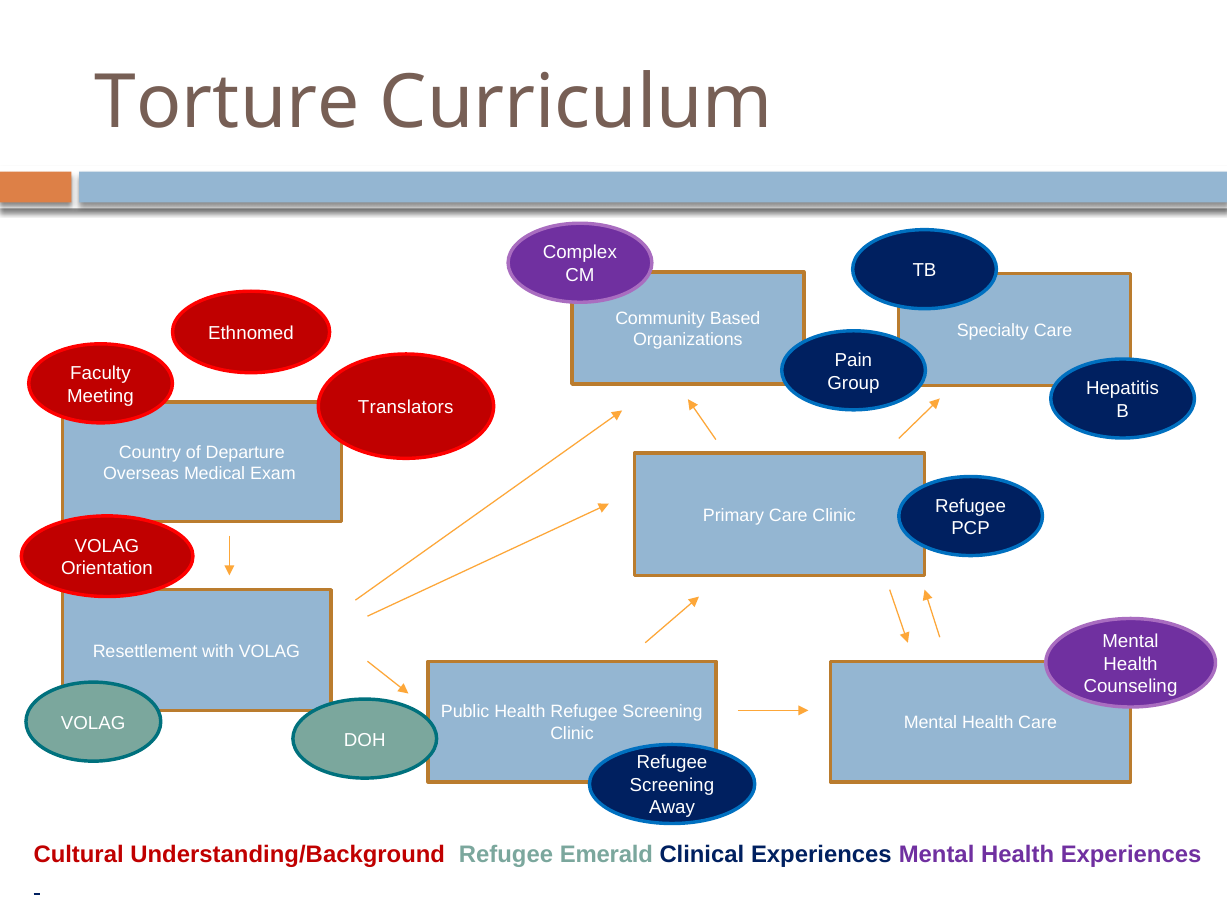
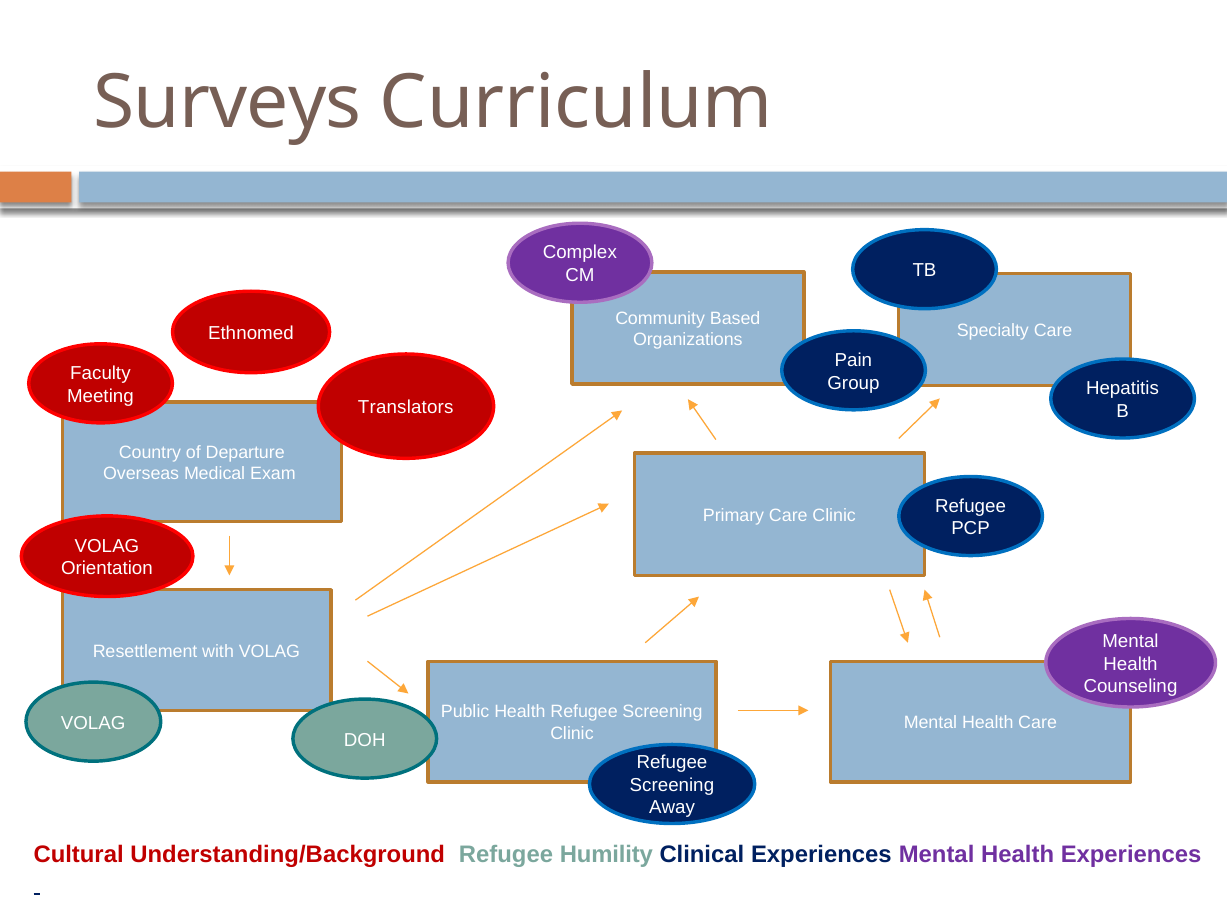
Torture: Torture -> Surveys
Emerald: Emerald -> Humility
